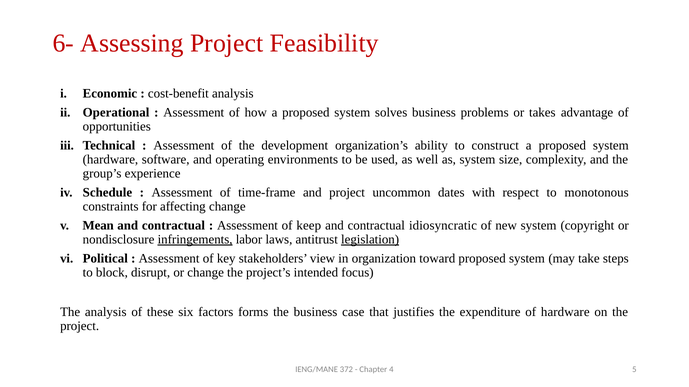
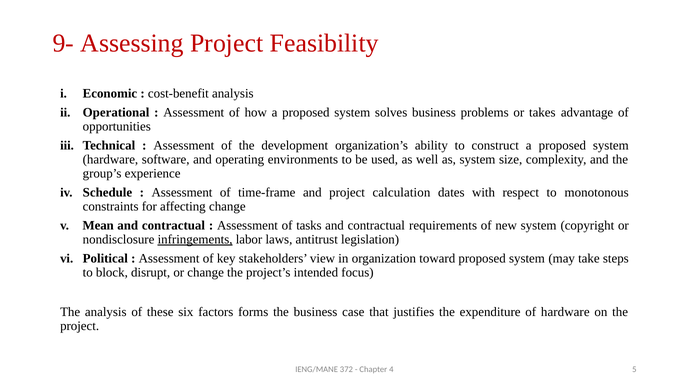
6-: 6- -> 9-
uncommon: uncommon -> calculation
keep: keep -> tasks
idiosyncratic: idiosyncratic -> requirements
legislation underline: present -> none
